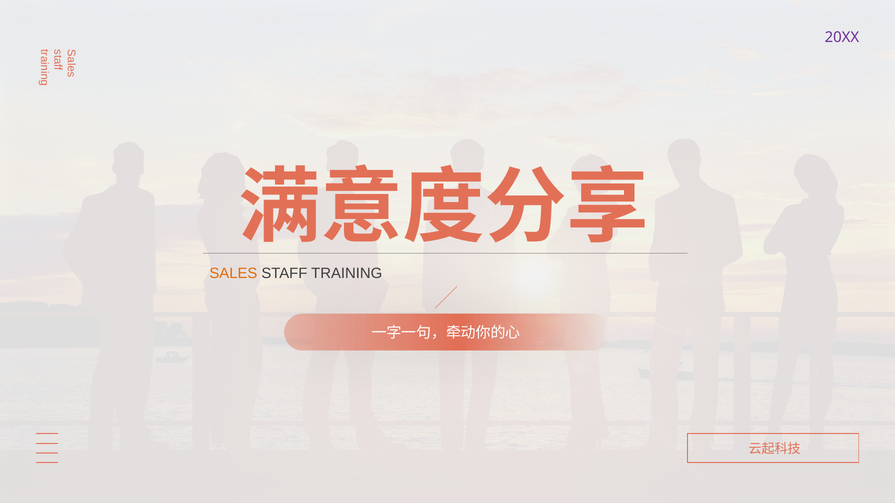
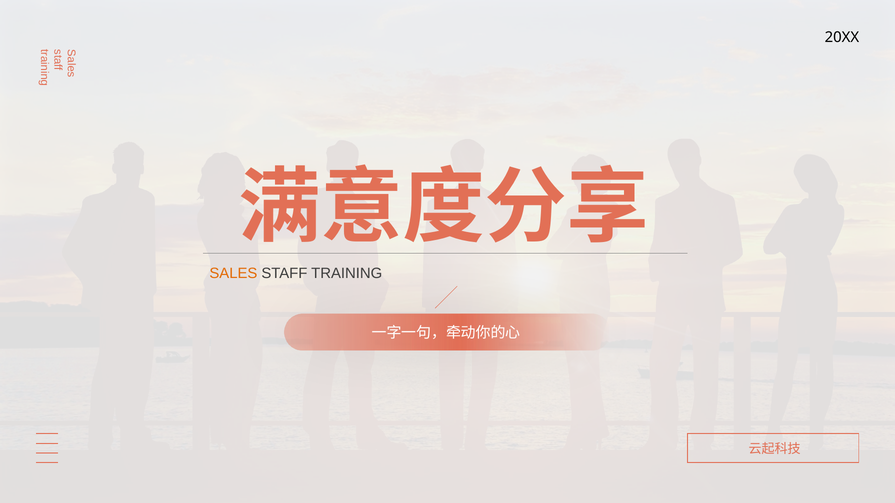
20XX colour: purple -> black
